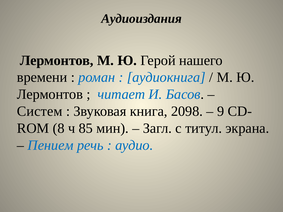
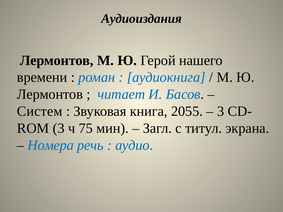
2098: 2098 -> 2055
9 at (221, 111): 9 -> 3
8 at (59, 128): 8 -> 3
85: 85 -> 75
Пением: Пением -> Номера
